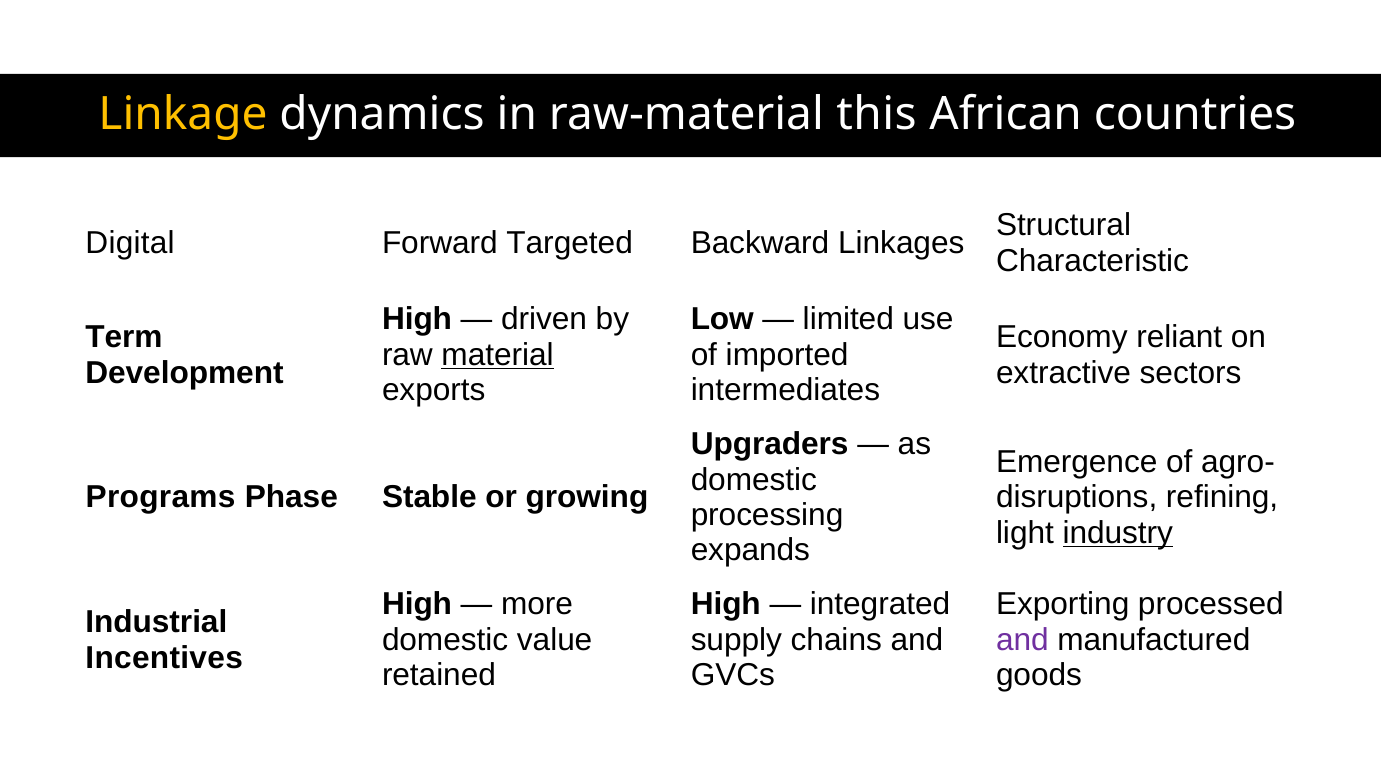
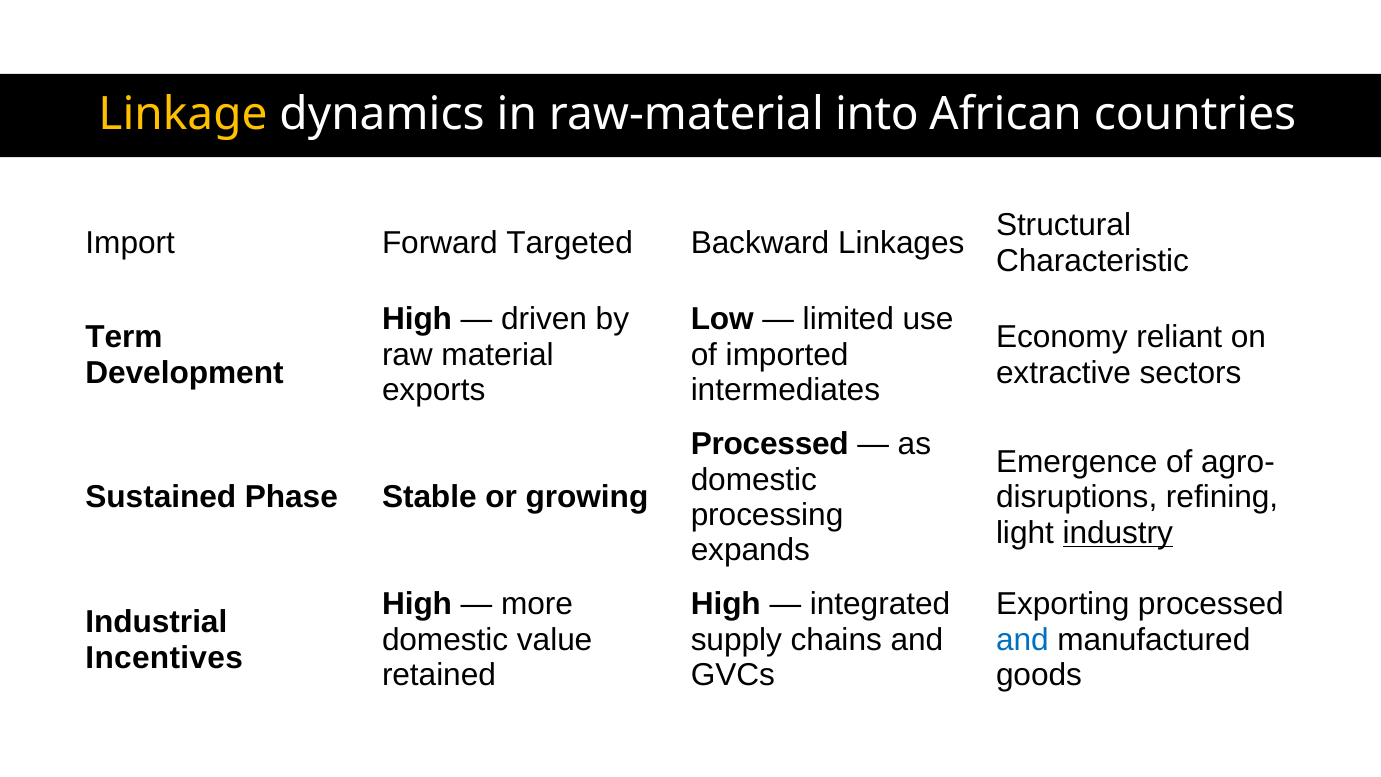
this: this -> into
Digital: Digital -> Import
material underline: present -> none
Upgraders at (770, 444): Upgraders -> Processed
Programs: Programs -> Sustained
and at (1022, 640) colour: purple -> blue
